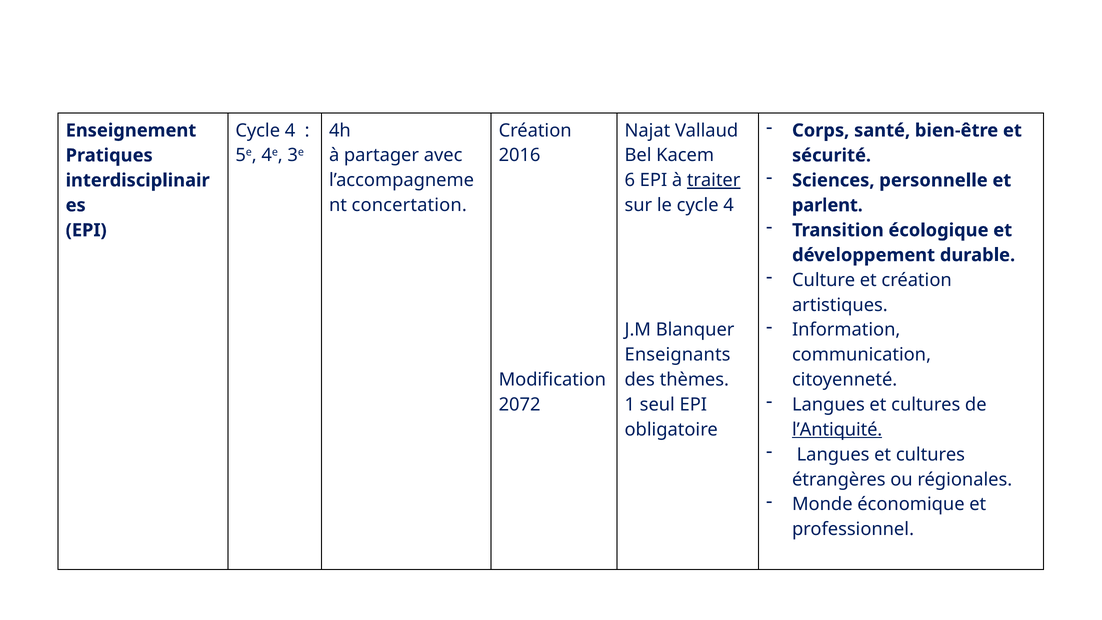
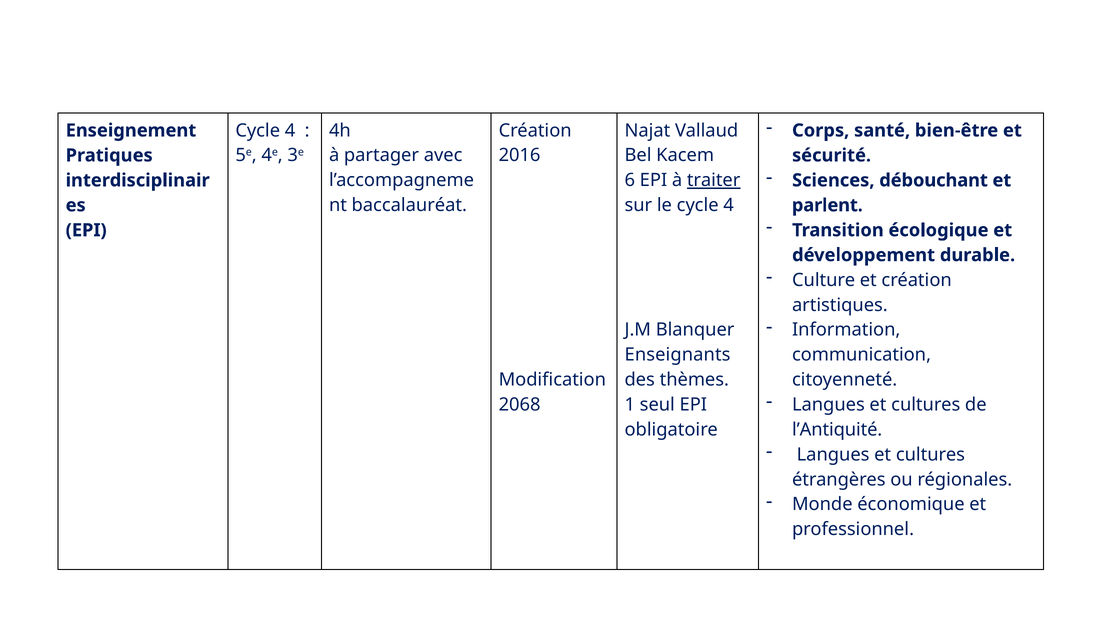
personnelle: personnelle -> débouchant
concertation: concertation -> baccalauréat
2072: 2072 -> 2068
l’Antiquité underline: present -> none
